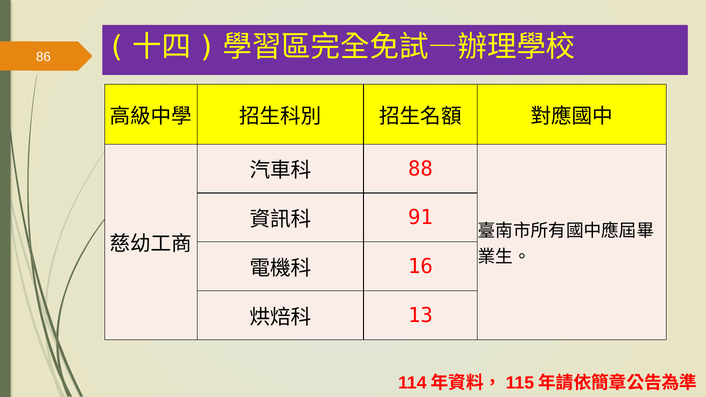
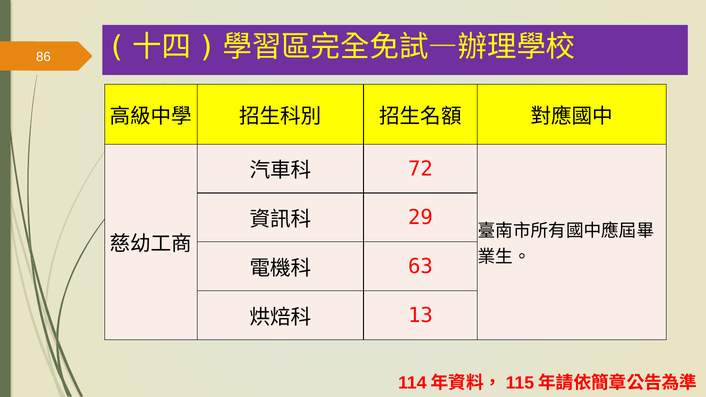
88: 88 -> 72
91: 91 -> 29
16: 16 -> 63
